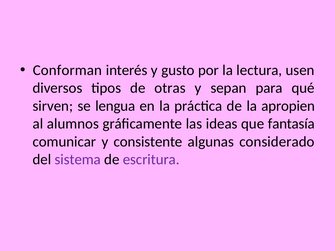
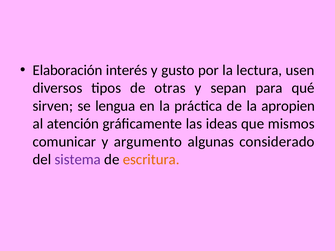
Conforman: Conforman -> Elaboración
alumnos: alumnos -> atención
fantasía: fantasía -> mismos
consistente: consistente -> argumento
escritura colour: purple -> orange
